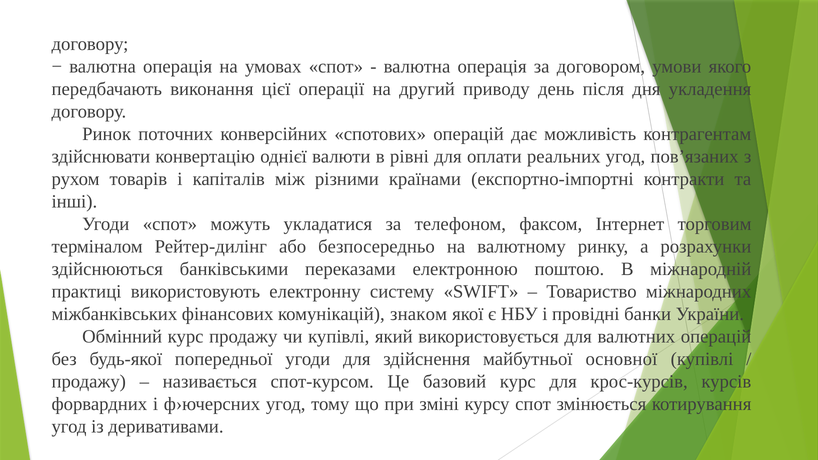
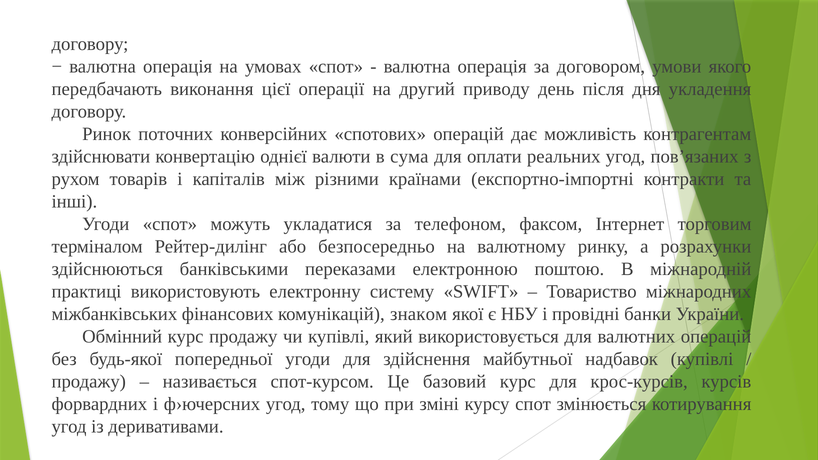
рівні: рівні -> сума
основної: основної -> надбавок
